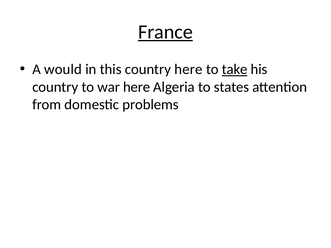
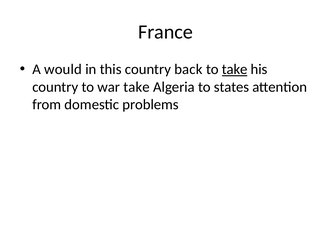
France underline: present -> none
country here: here -> back
war here: here -> take
